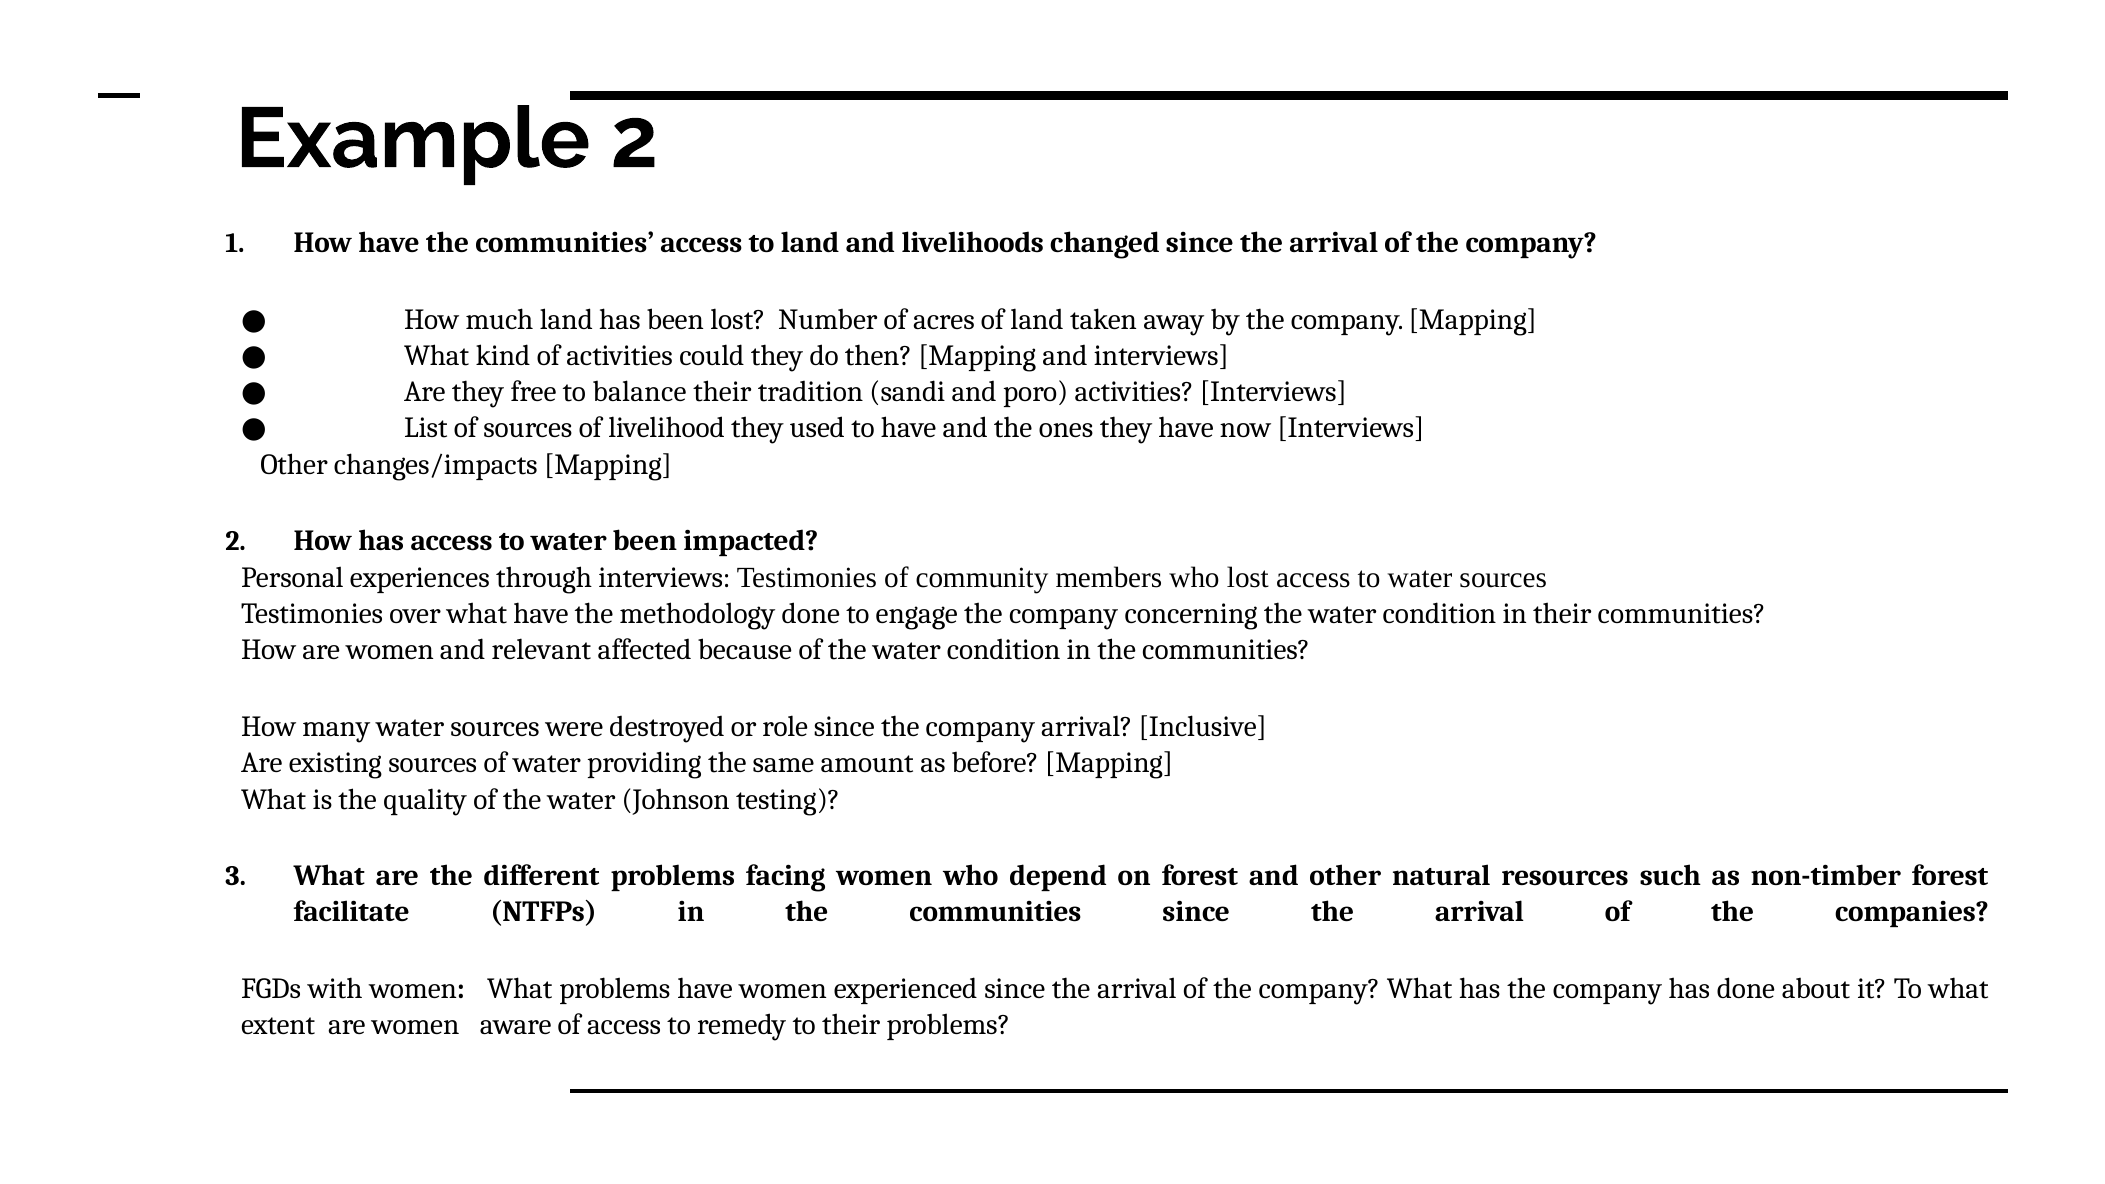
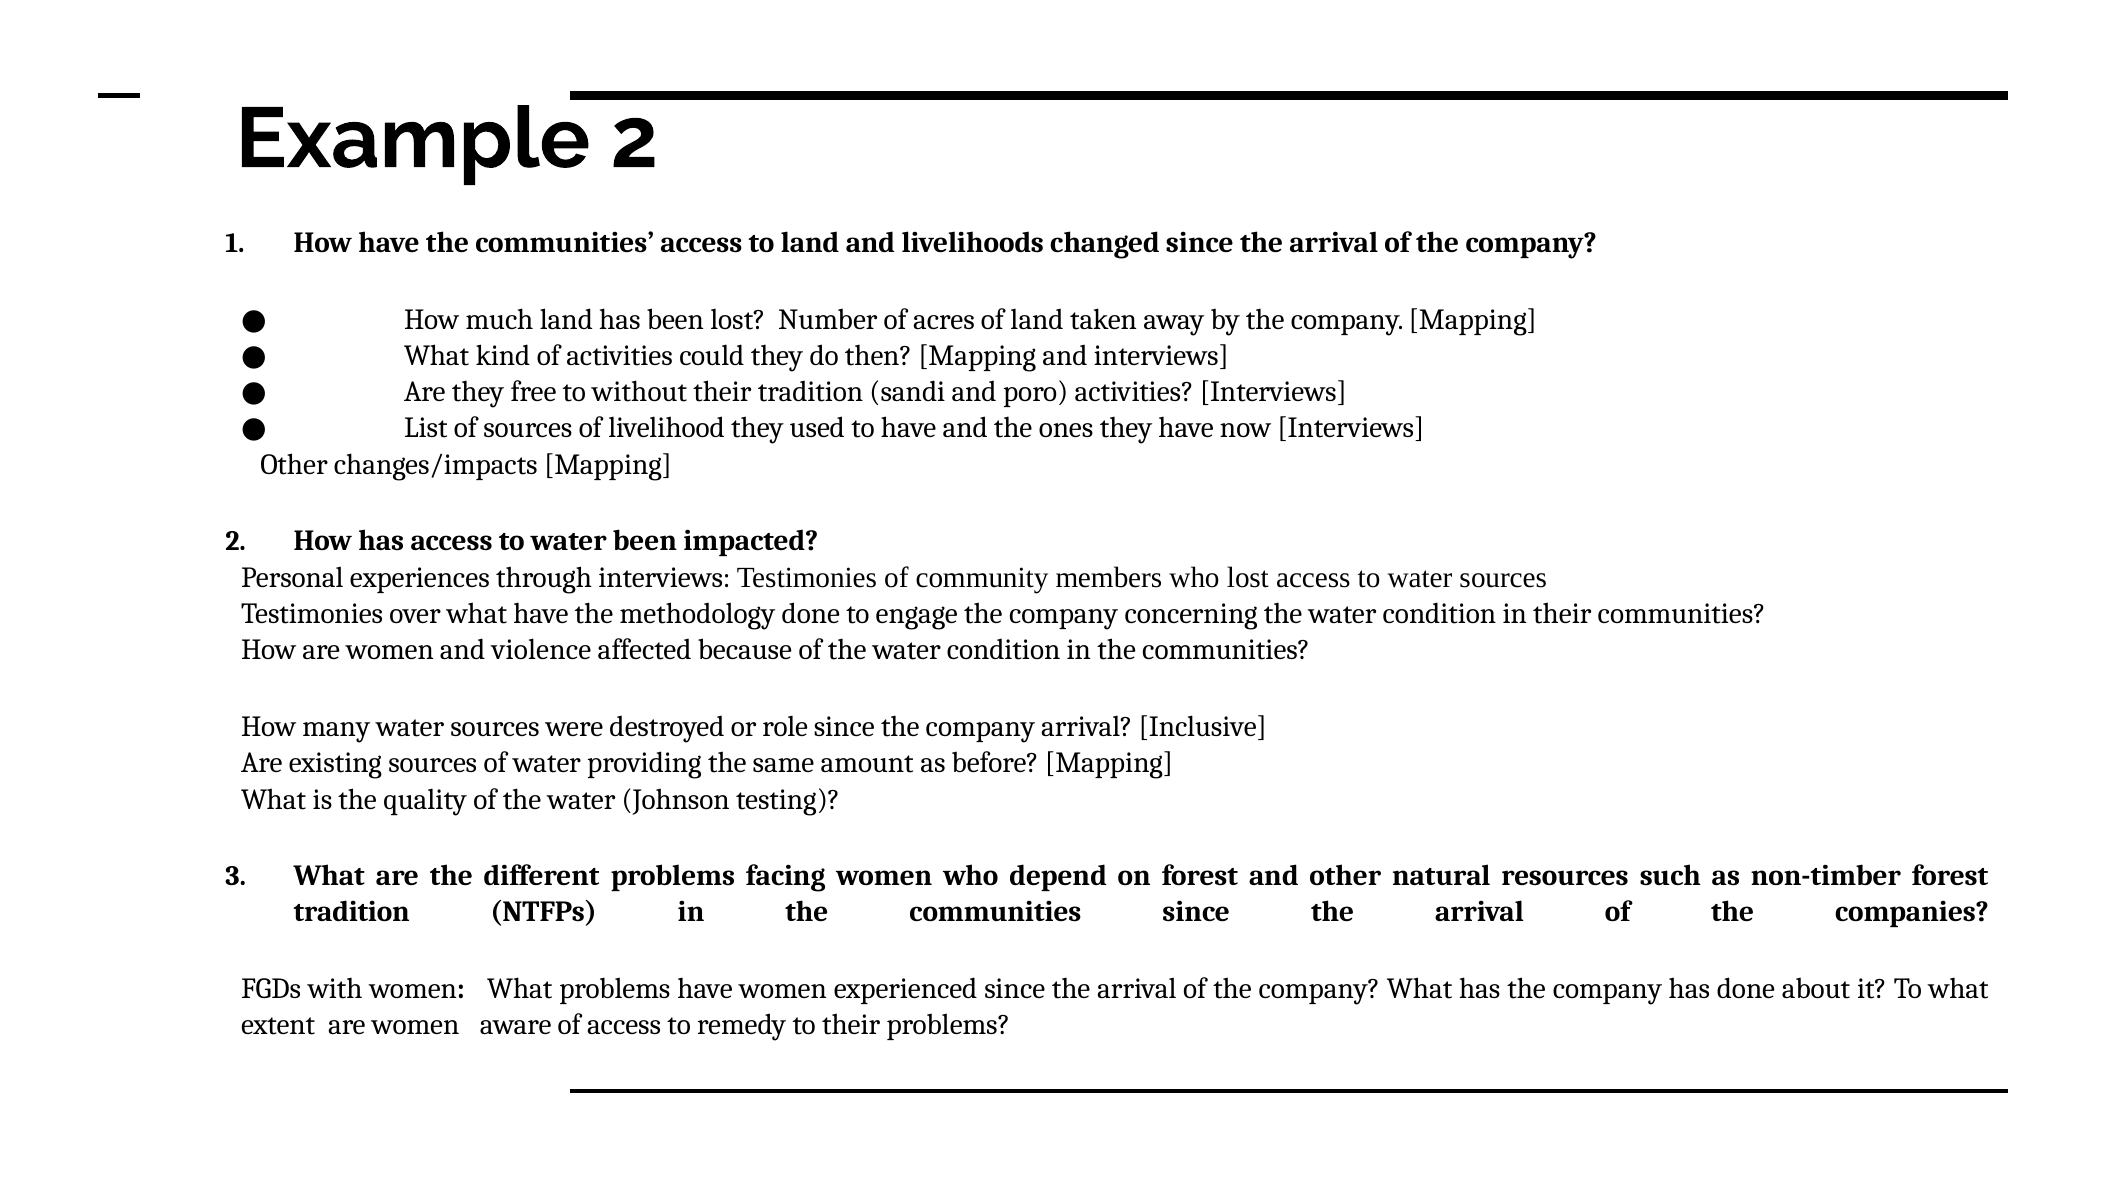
balance: balance -> without
relevant: relevant -> violence
facilitate at (352, 912): facilitate -> tradition
